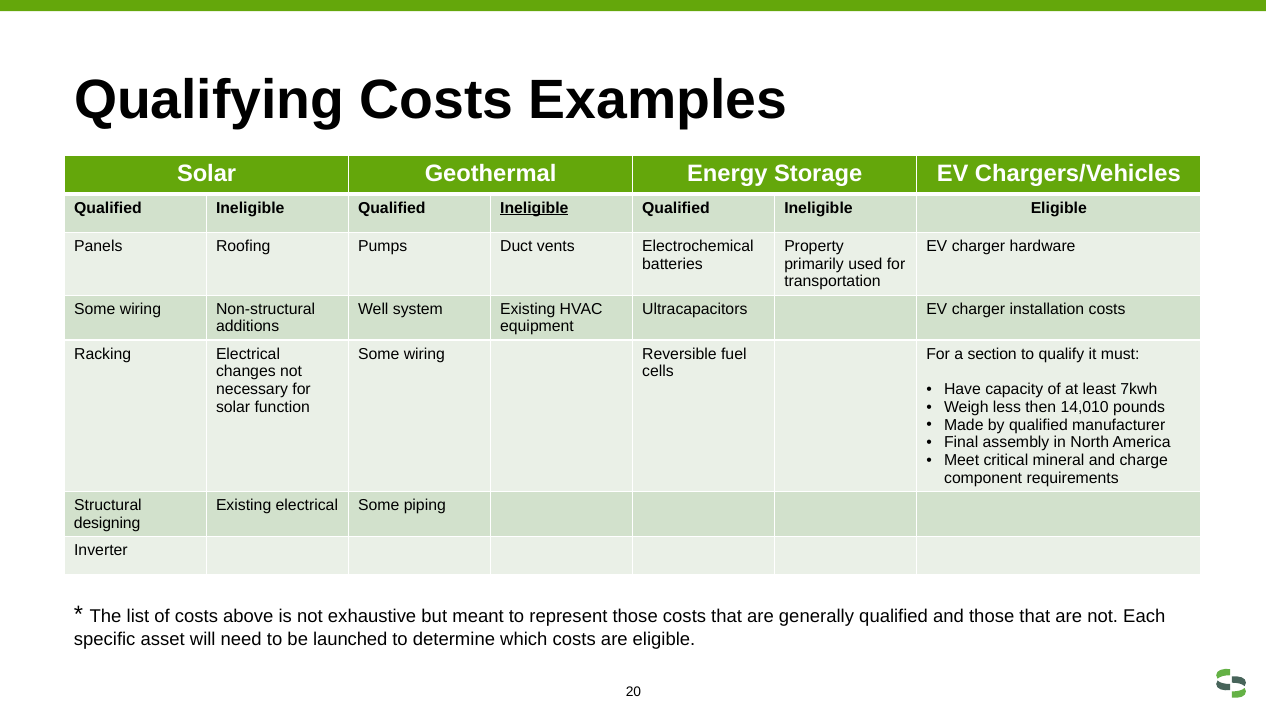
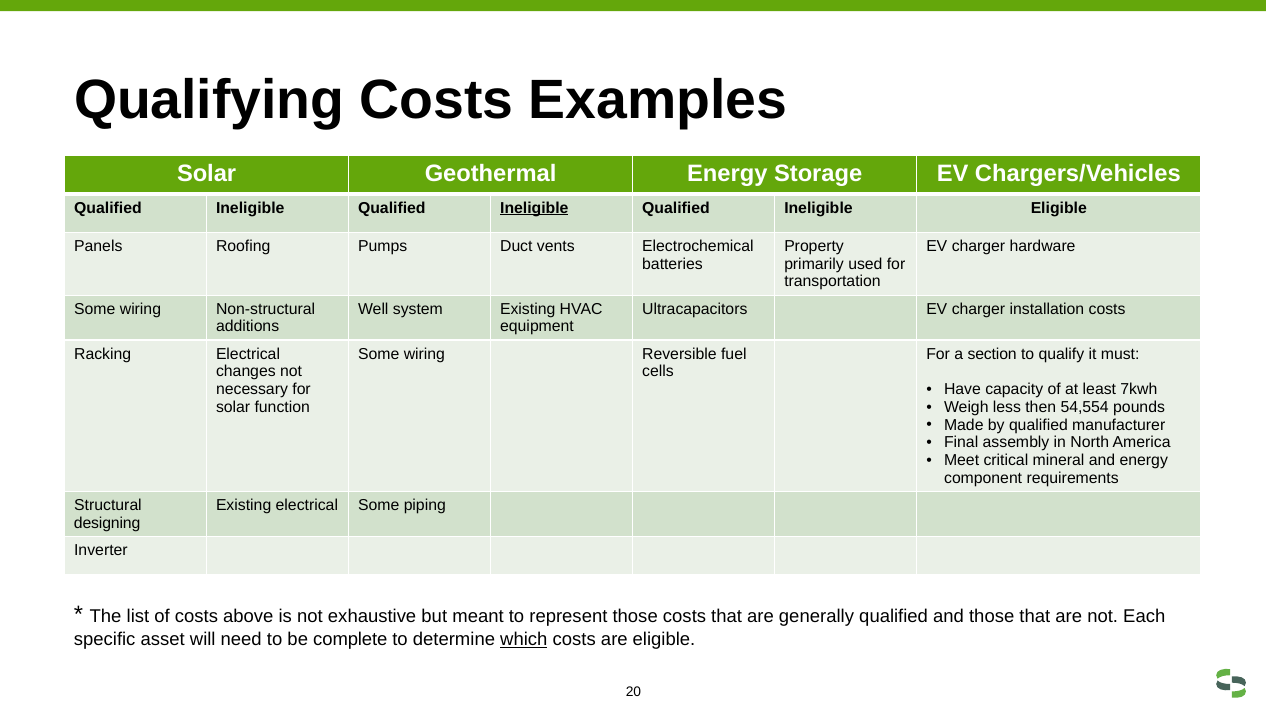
14,010: 14,010 -> 54,554
and charge: charge -> energy
launched: launched -> complete
which underline: none -> present
